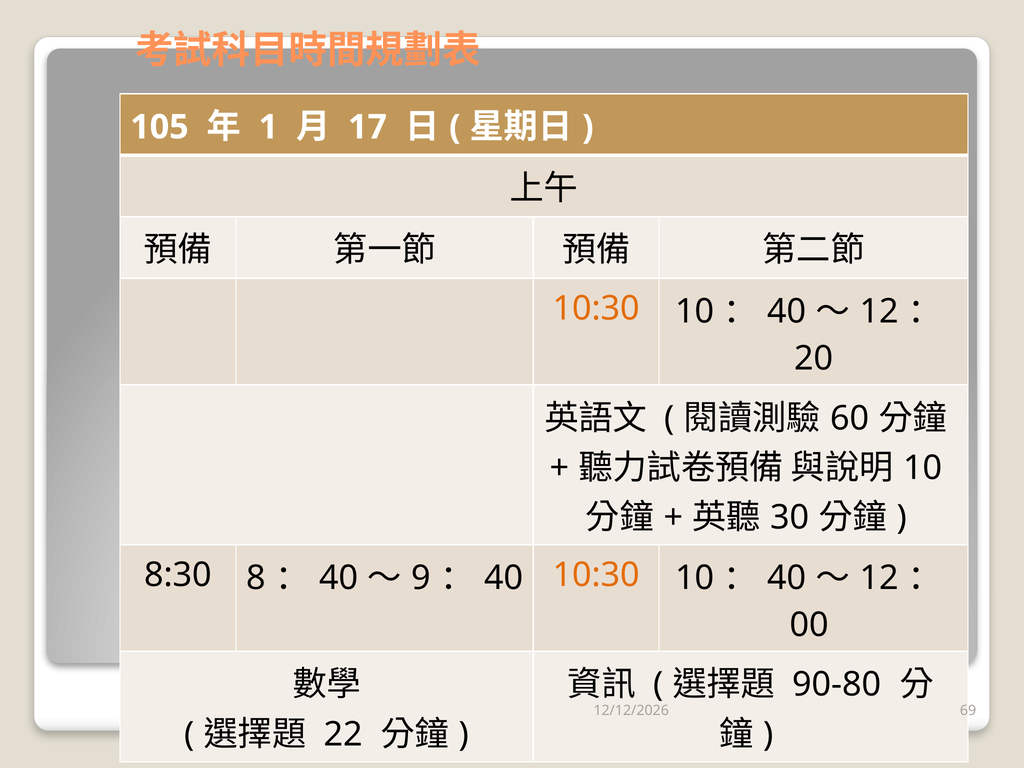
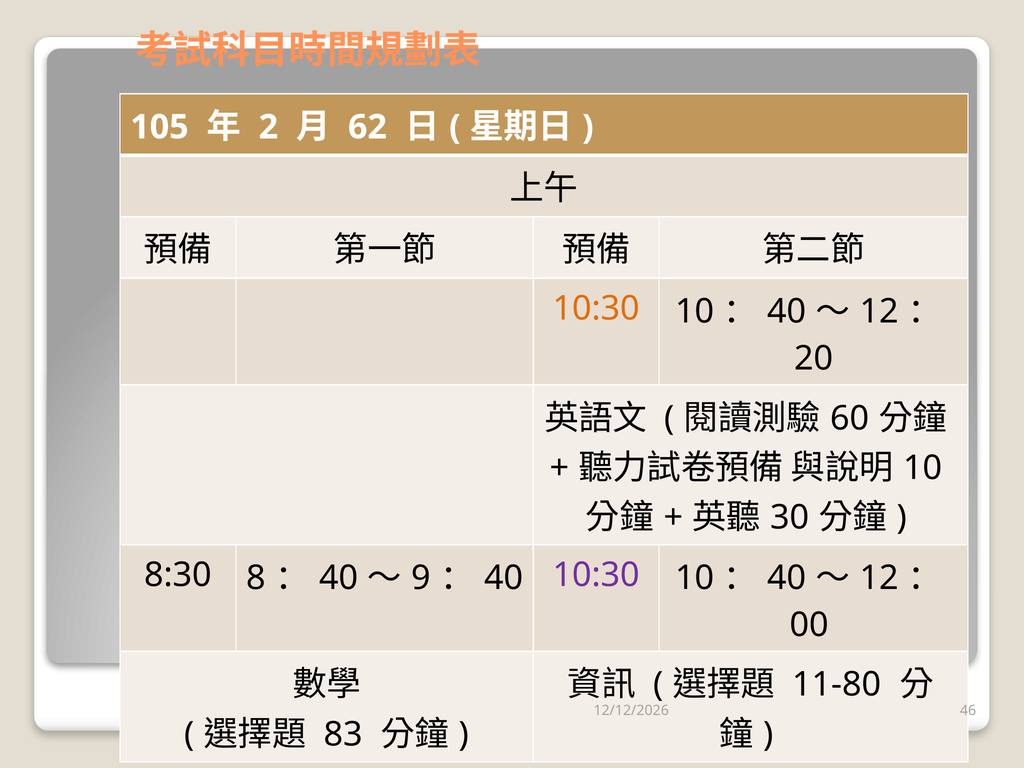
1: 1 -> 2
17: 17 -> 62
10:30 at (596, 575) colour: orange -> purple
90-80: 90-80 -> 11-80
69: 69 -> 46
22: 22 -> 83
